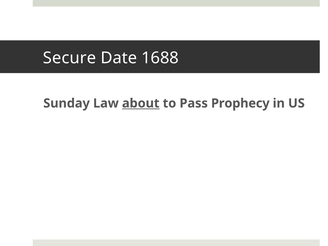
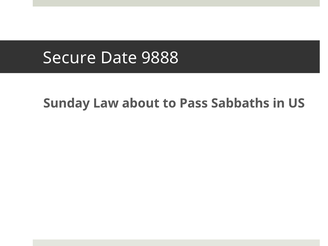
1688: 1688 -> 9888
about underline: present -> none
Prophecy: Prophecy -> Sabbaths
